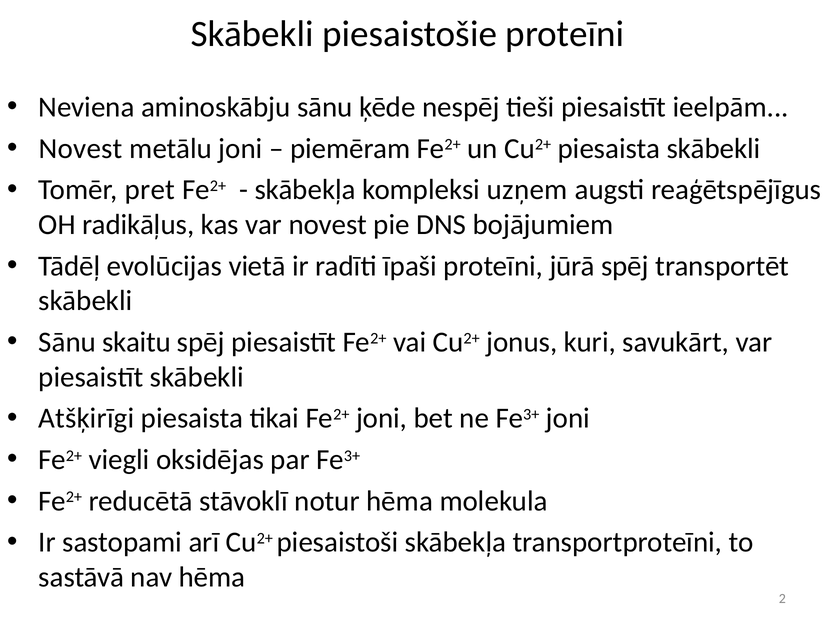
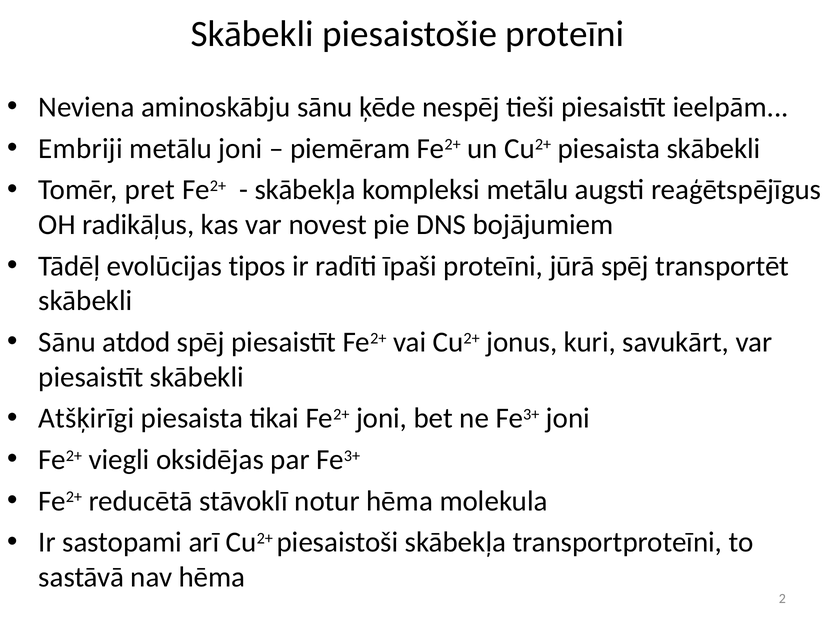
Novest at (81, 149): Novest -> Embriji
kompleksi uzņem: uzņem -> metālu
vietā: vietā -> tipos
skaitu: skaitu -> atdod
